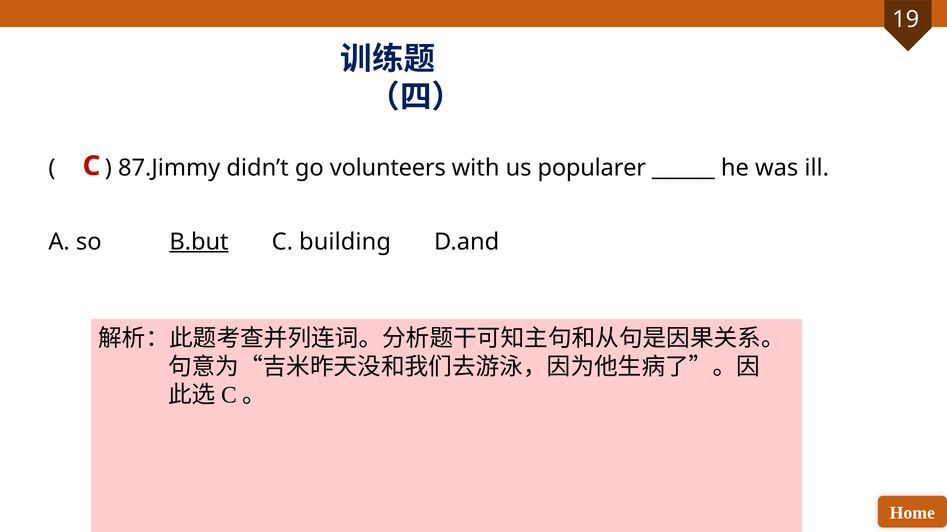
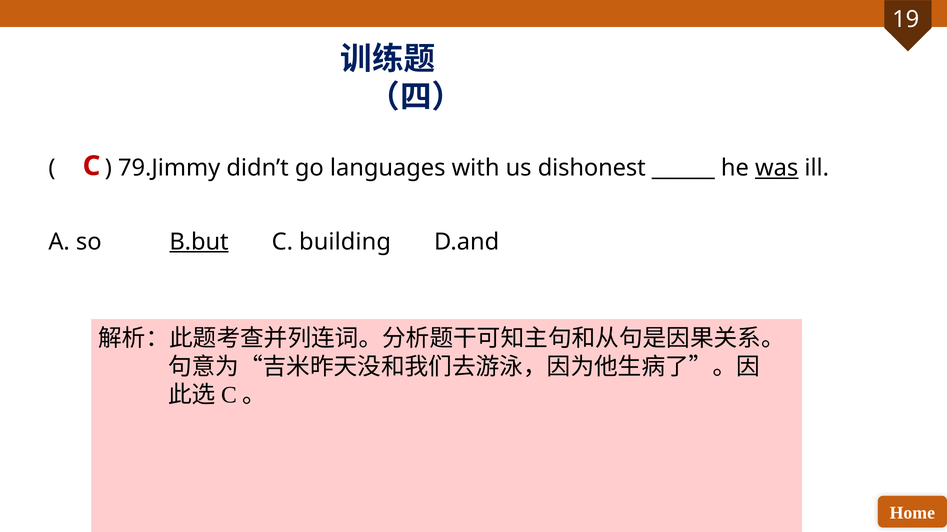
87.Jimmy: 87.Jimmy -> 79.Jimmy
volunteers: volunteers -> languages
popularer: popularer -> dishonest
was underline: none -> present
